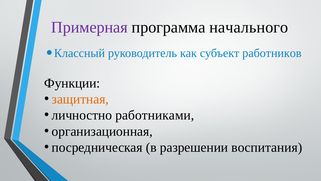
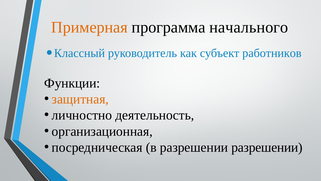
Примерная colour: purple -> orange
работниками: работниками -> деятельность
разрешении воспитания: воспитания -> разрешении
